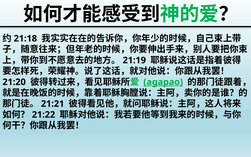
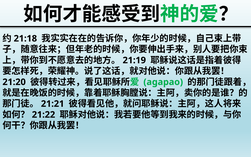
agapao underline: present -> none
